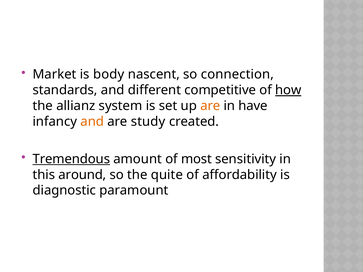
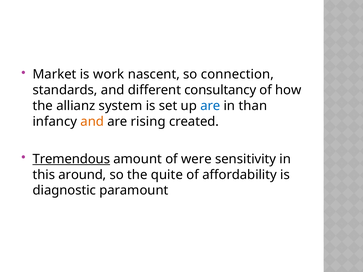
body: body -> work
competitive: competitive -> consultancy
how underline: present -> none
are at (210, 106) colour: orange -> blue
have: have -> than
study: study -> rising
most: most -> were
